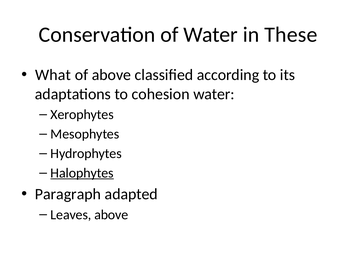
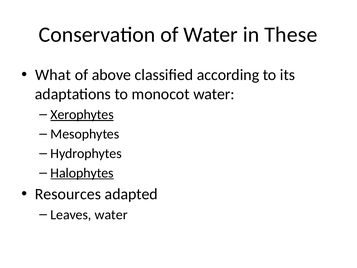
cohesion: cohesion -> monocot
Xerophytes underline: none -> present
Paragraph: Paragraph -> Resources
Leaves above: above -> water
